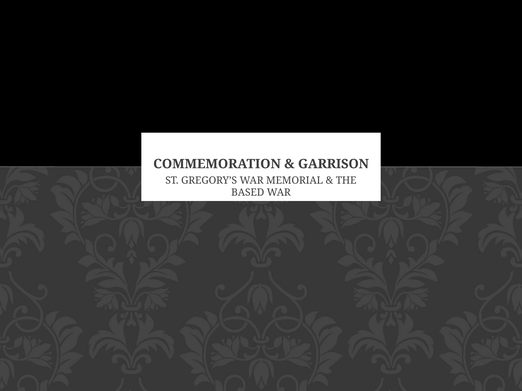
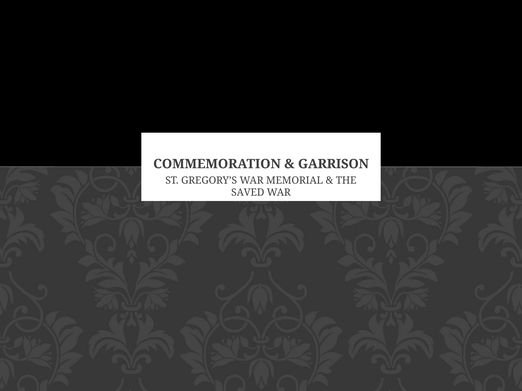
BASED: BASED -> SAVED
